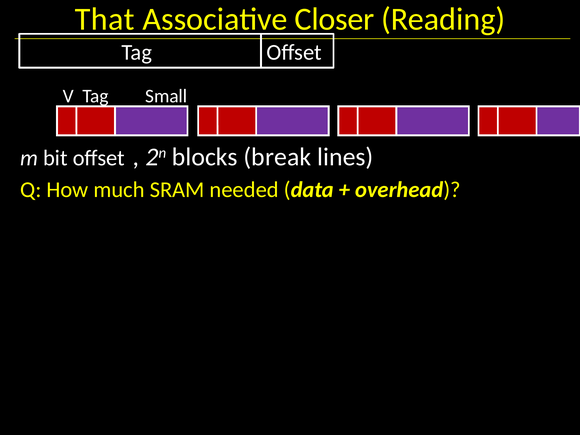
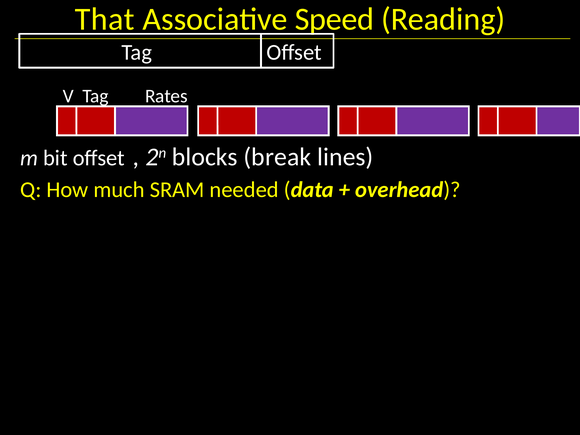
Closer: Closer -> Speed
Small: Small -> Rates
